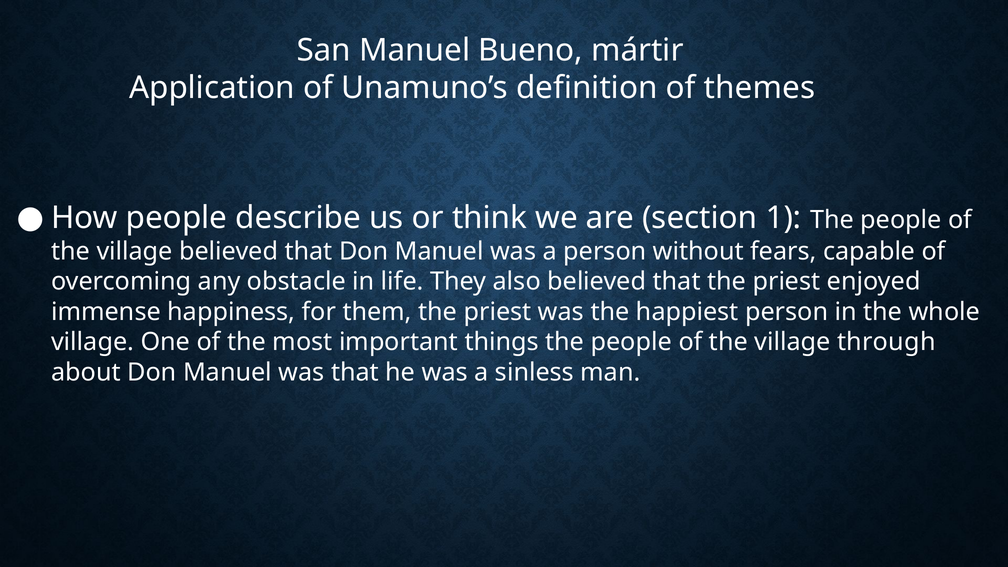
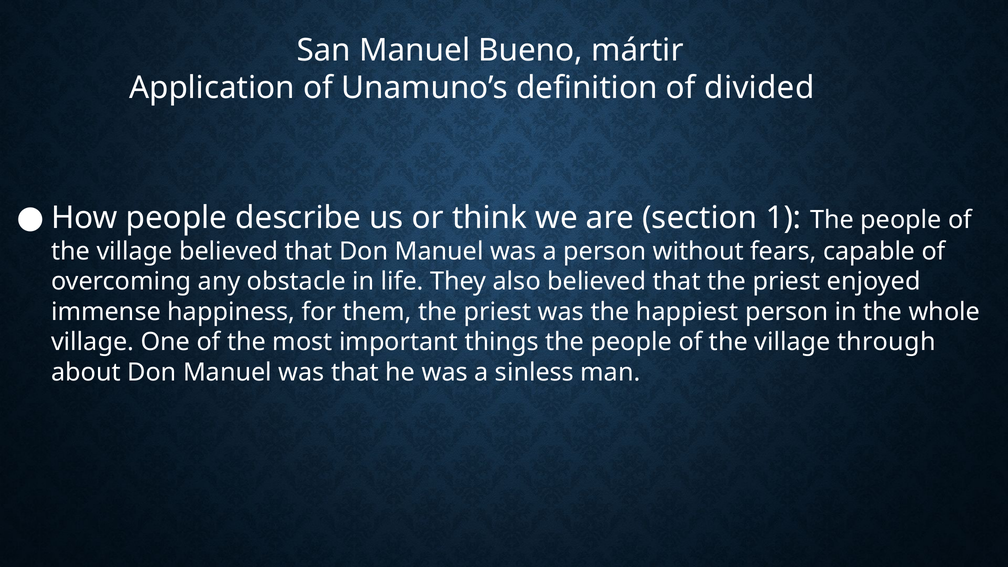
themes: themes -> divided
